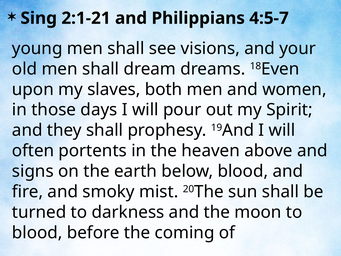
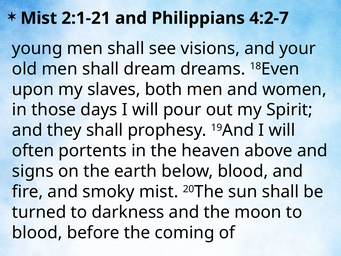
Sing at (39, 18): Sing -> Mist
4:5-7: 4:5-7 -> 4:2-7
